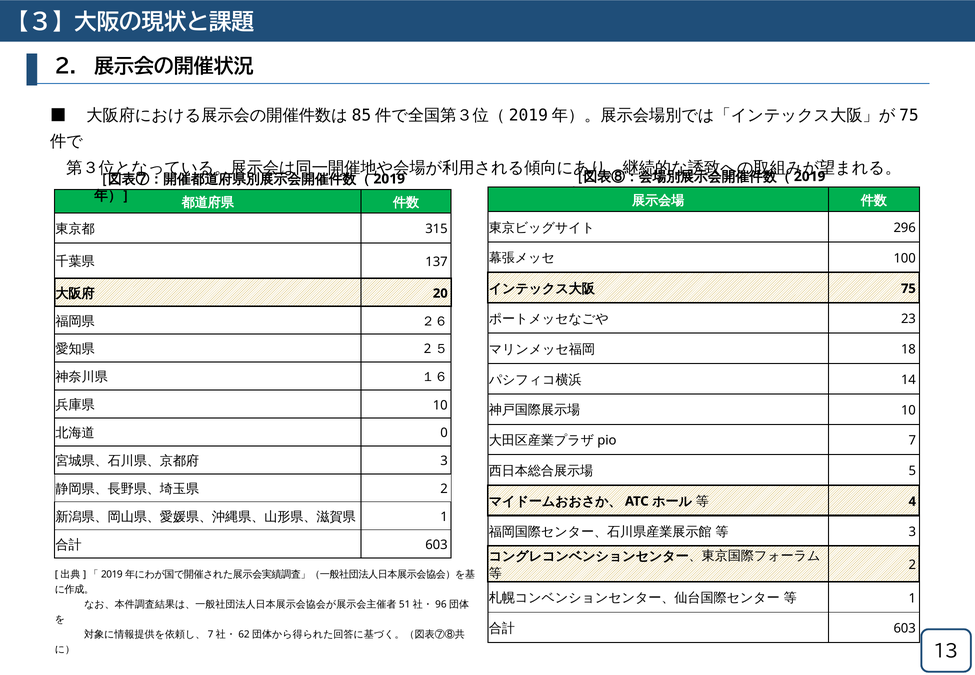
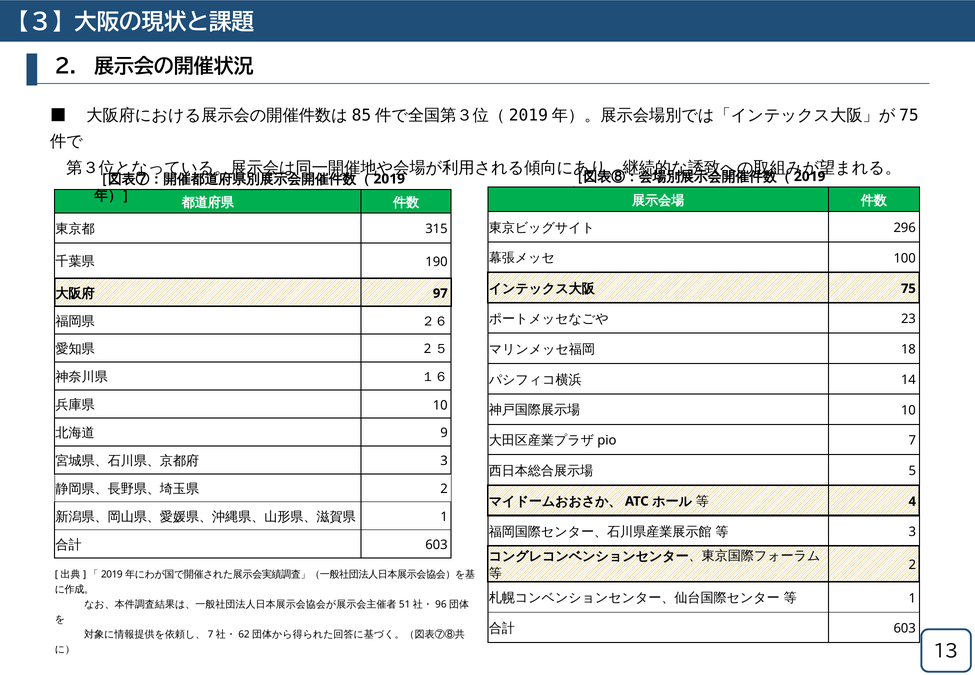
137: 137 -> 190
20: 20 -> 97
0: 0 -> 9
